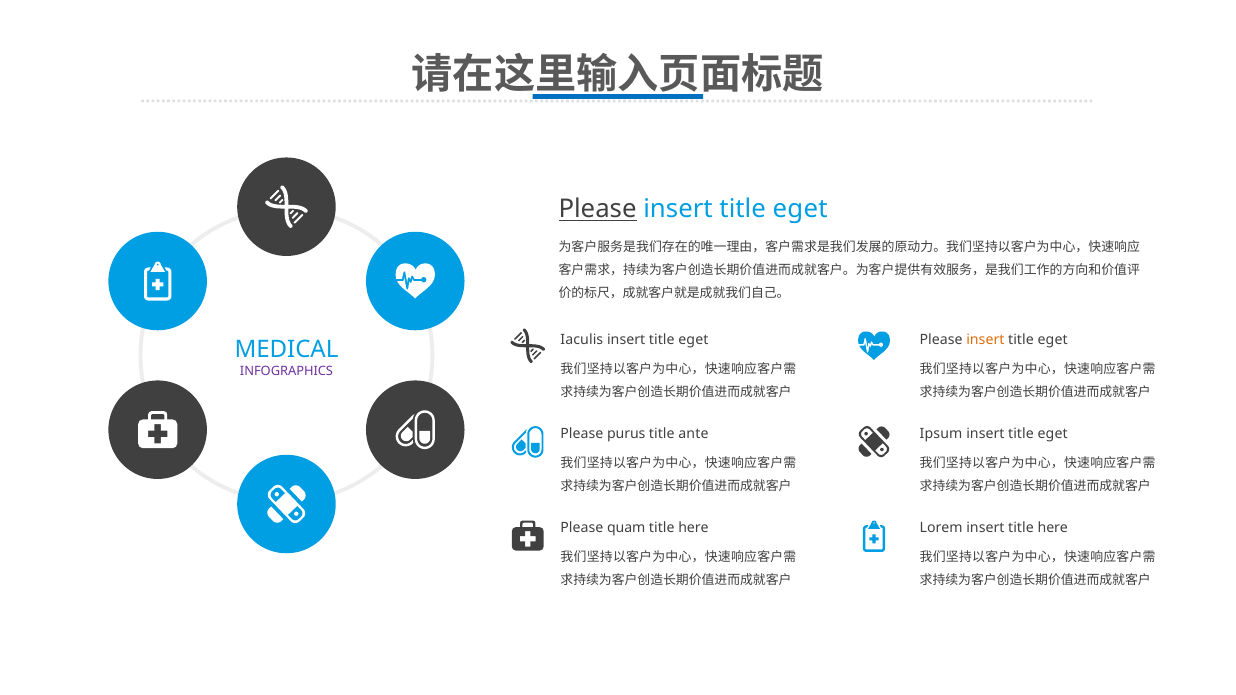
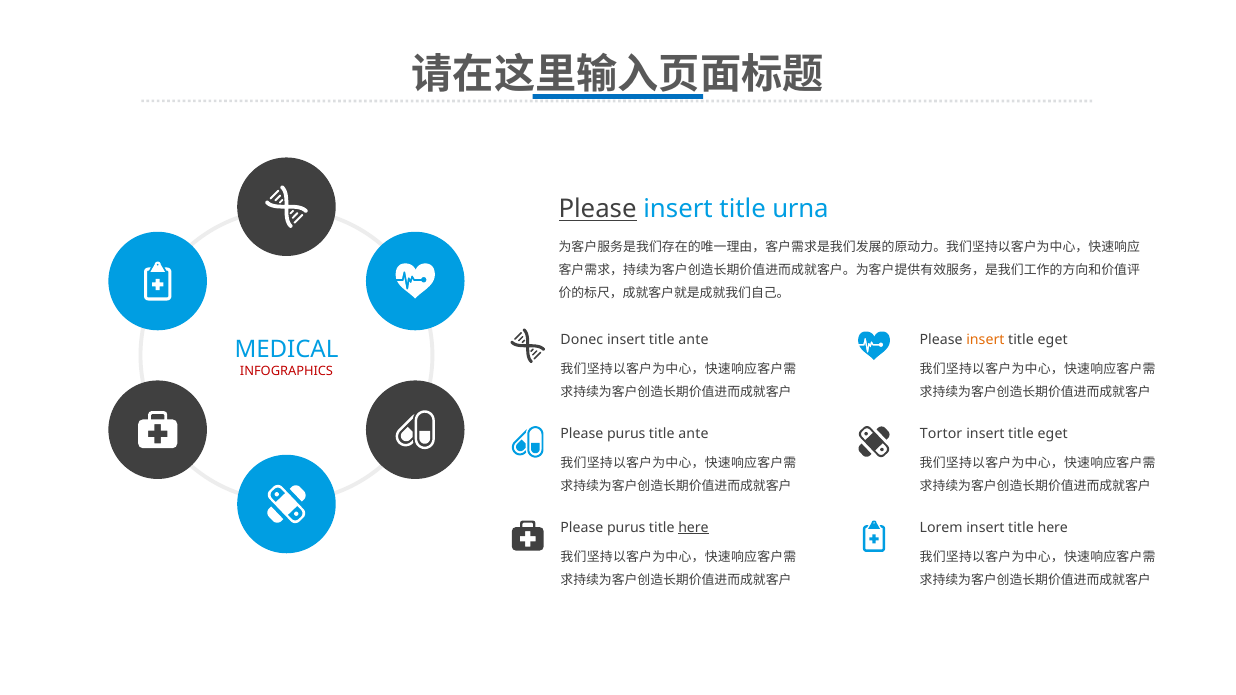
eget at (800, 209): eget -> urna
Iaculis: Iaculis -> Donec
eget at (693, 340): eget -> ante
INFOGRAPHICS colour: purple -> red
Ipsum: Ipsum -> Tortor
quam at (626, 528): quam -> purus
here at (694, 528) underline: none -> present
